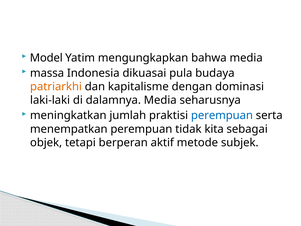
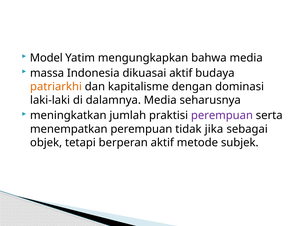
dikuasai pula: pula -> aktif
perempuan at (222, 115) colour: blue -> purple
kita: kita -> jika
